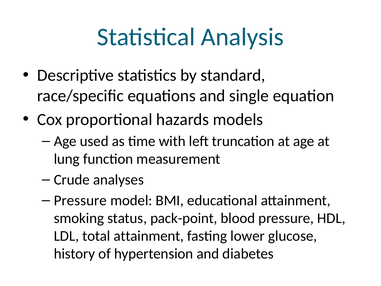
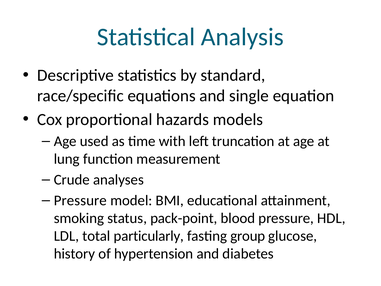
total attainment: attainment -> particularly
lower: lower -> group
